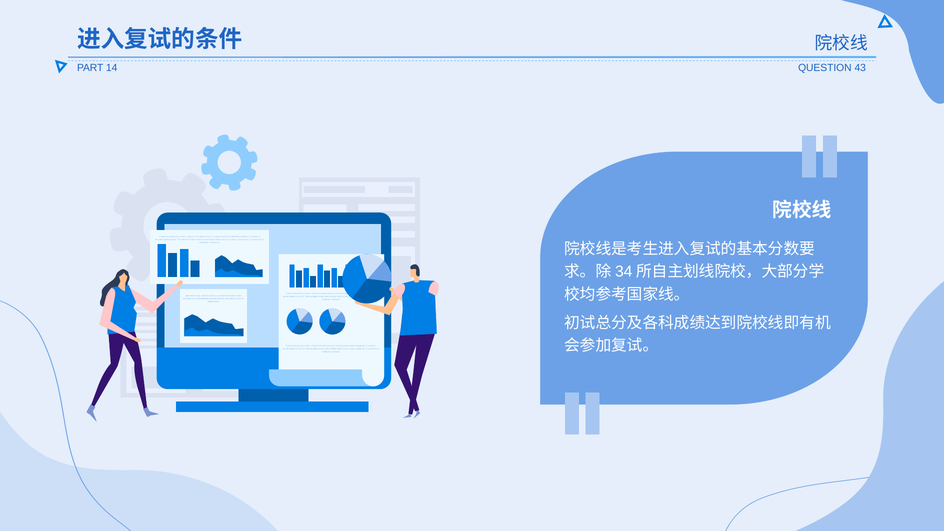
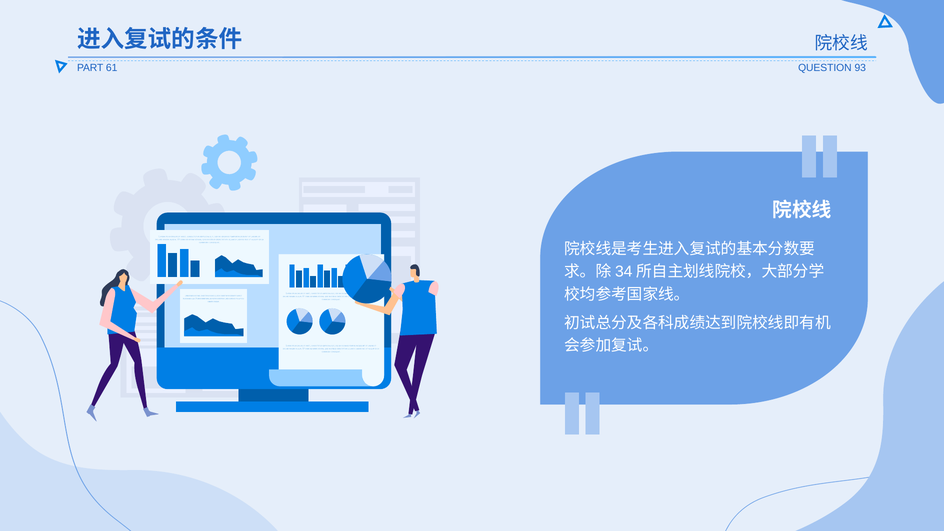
14: 14 -> 61
43: 43 -> 93
